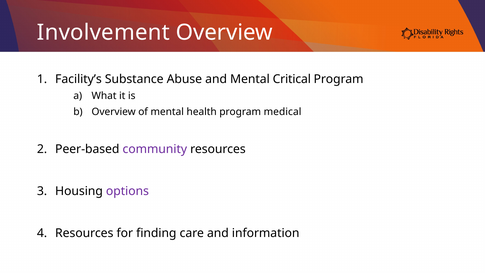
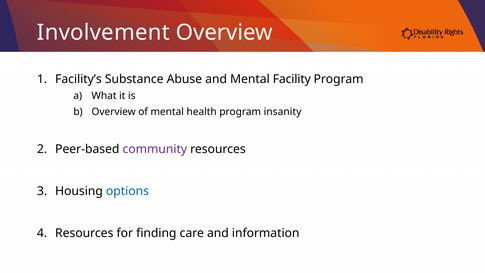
Critical: Critical -> Facility
medical: medical -> insanity
options colour: purple -> blue
